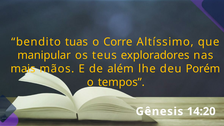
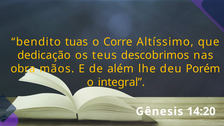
manipular: manipular -> dedicação
exploradores: exploradores -> descobrimos
mais: mais -> obra
tempos: tempos -> integral
